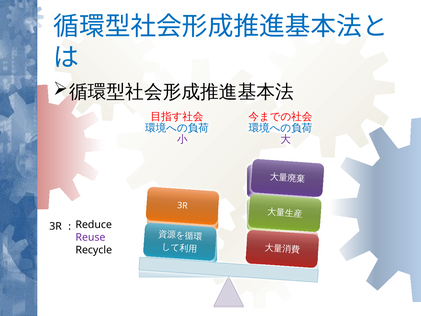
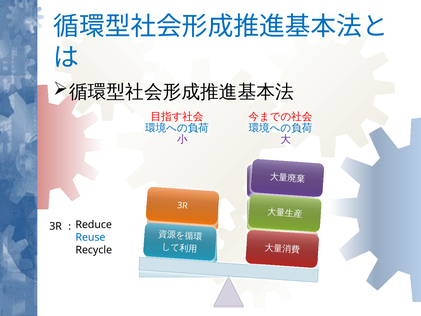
Reuse colour: purple -> blue
